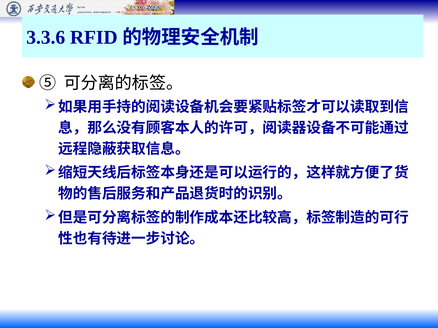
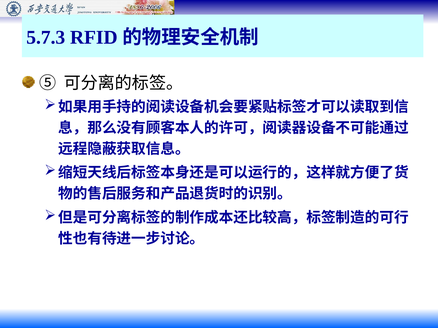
3.3.6: 3.3.6 -> 5.7.3
